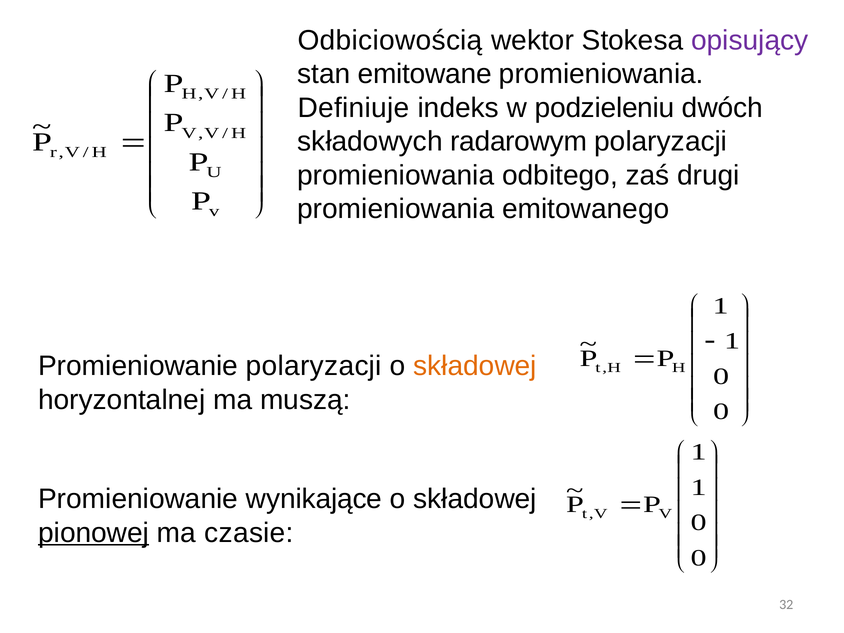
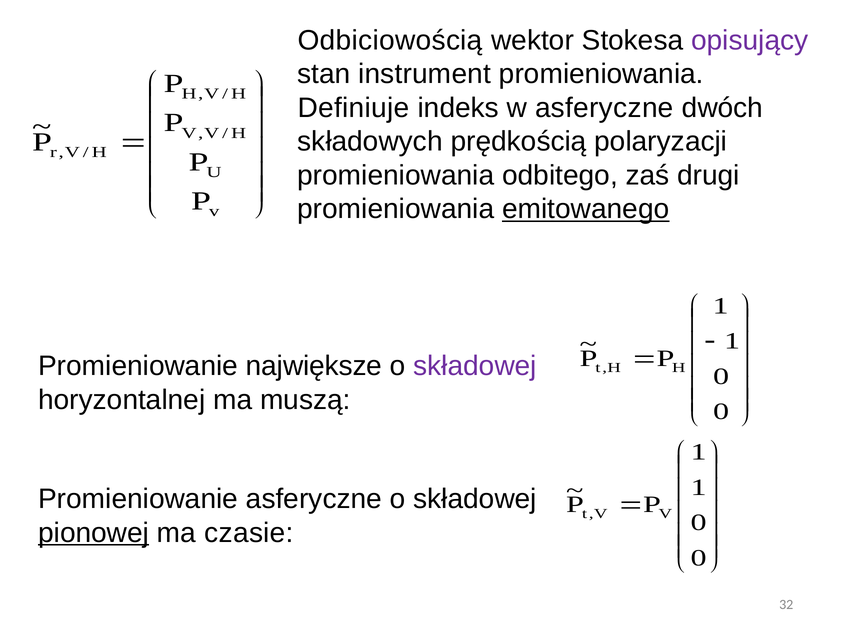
emitowane: emitowane -> instrument
w podzieleniu: podzieleniu -> asferyczne
radarowym: radarowym -> prędkością
emitowanego underline: none -> present
Promieniowanie polaryzacji: polaryzacji -> największe
składowej at (475, 366) colour: orange -> purple
Promieniowanie wynikające: wynikające -> asferyczne
